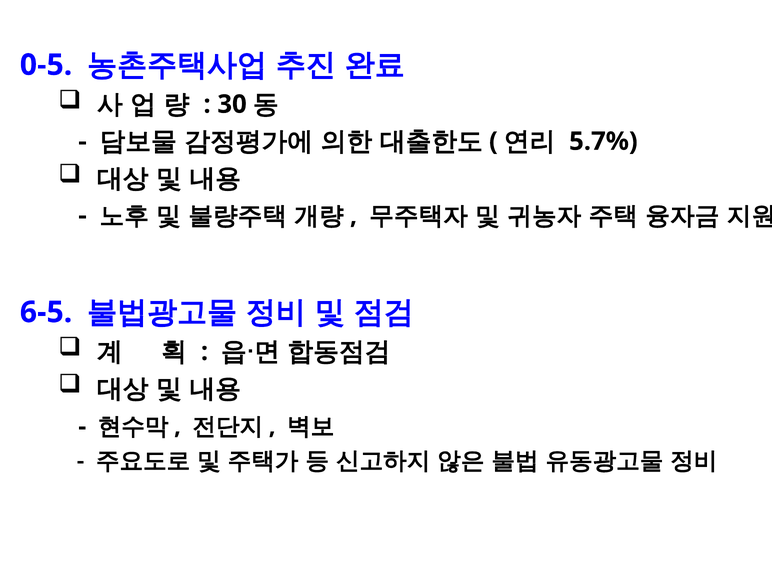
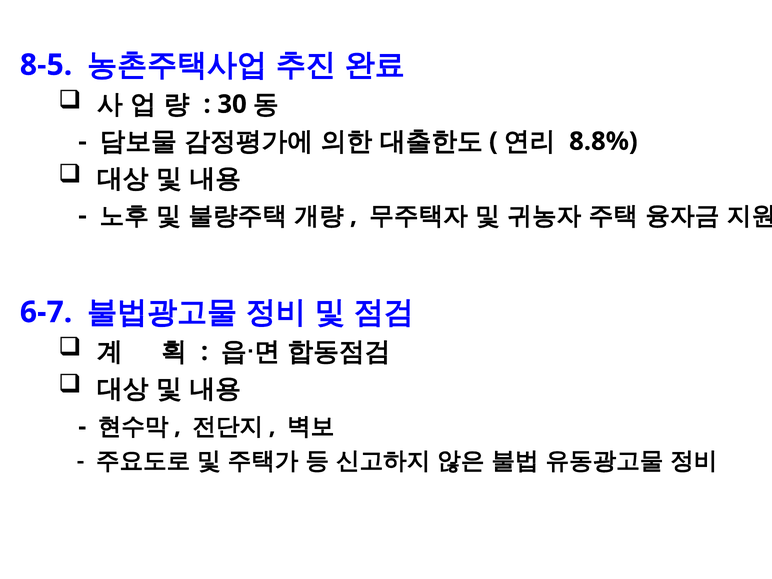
0-5: 0-5 -> 8-5
5.7%: 5.7% -> 8.8%
6-5: 6-5 -> 6-7
